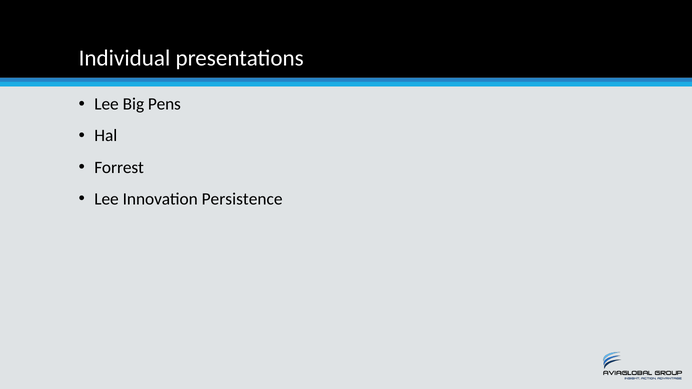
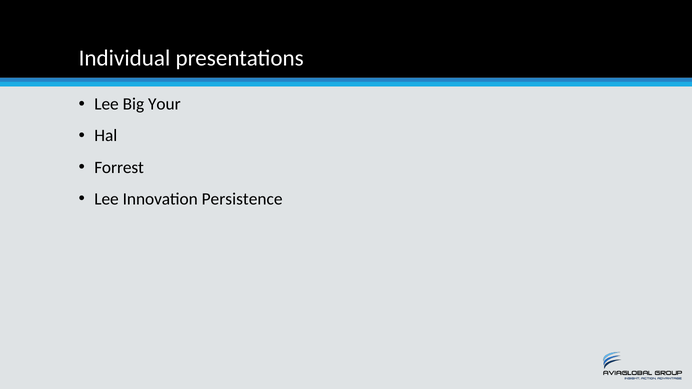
Pens: Pens -> Your
